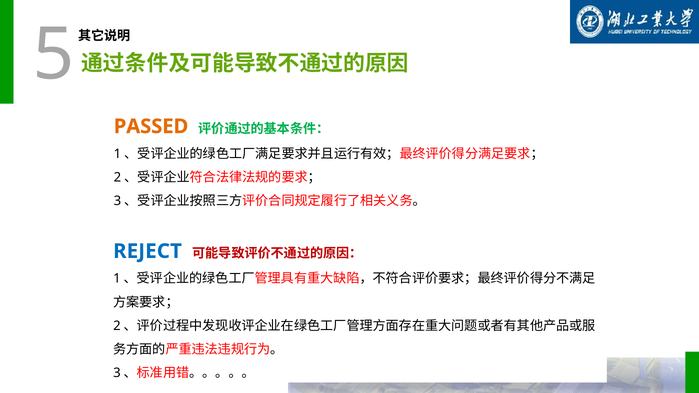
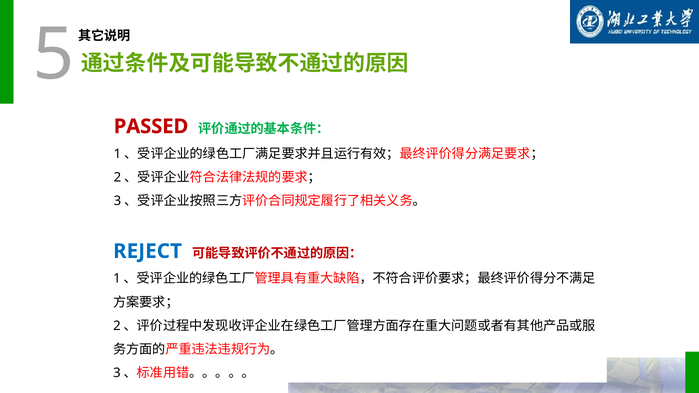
PASSED colour: orange -> red
